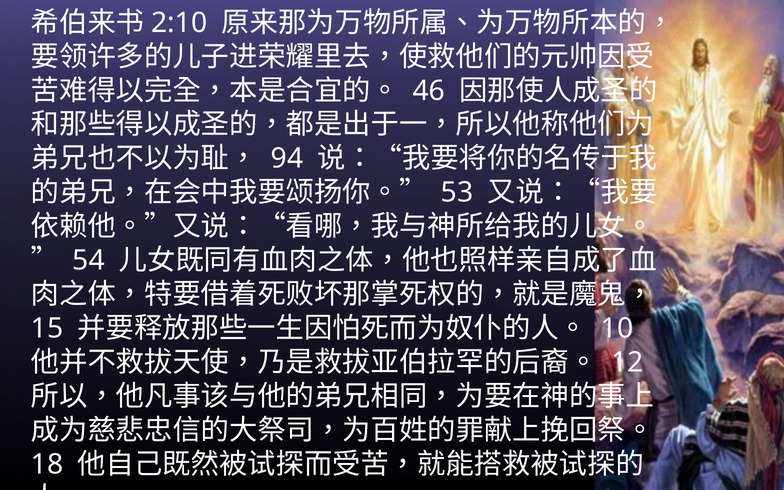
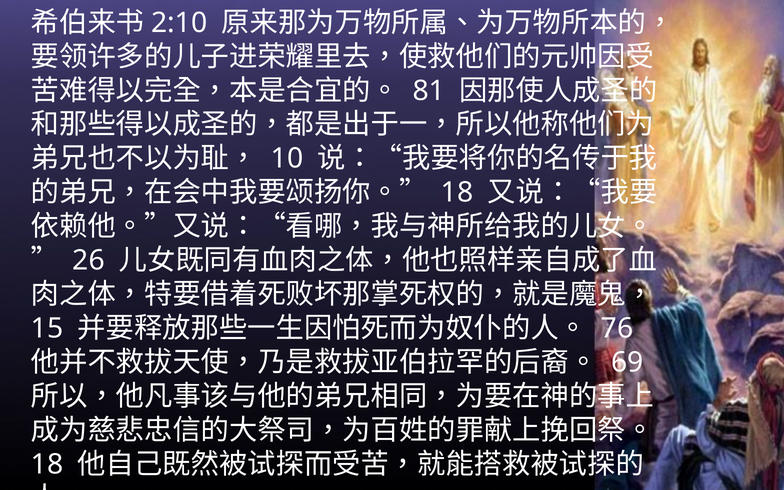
46: 46 -> 81
94: 94 -> 10
53 at (457, 193): 53 -> 18
54: 54 -> 26
10: 10 -> 76
12: 12 -> 69
